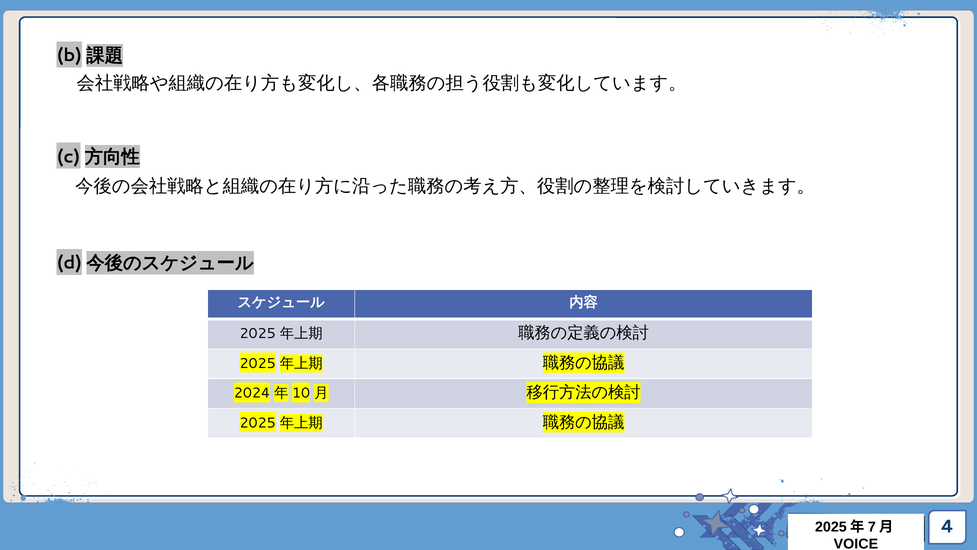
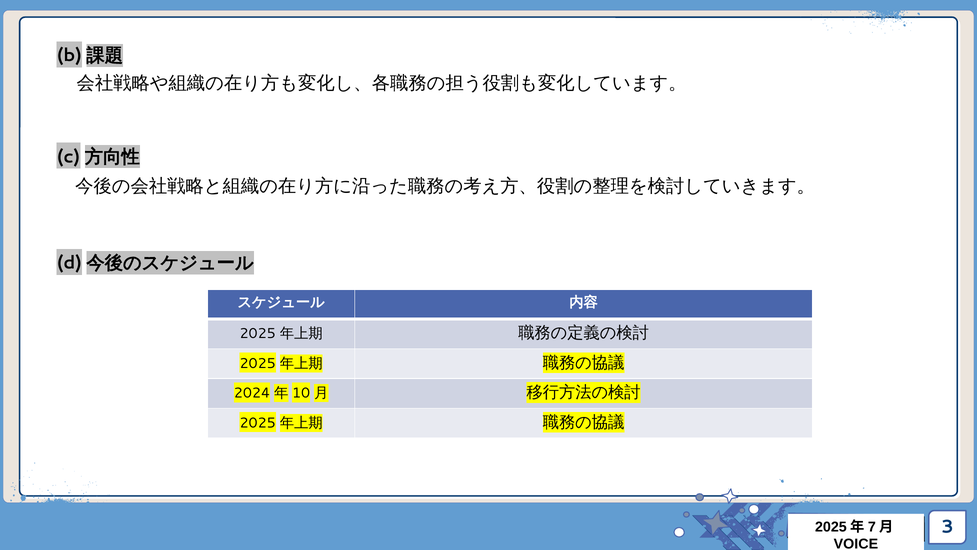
4: 4 -> 3
